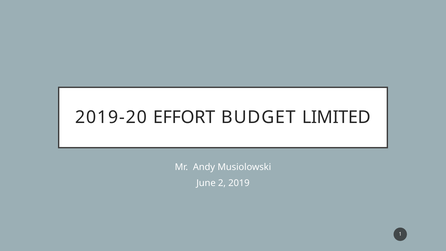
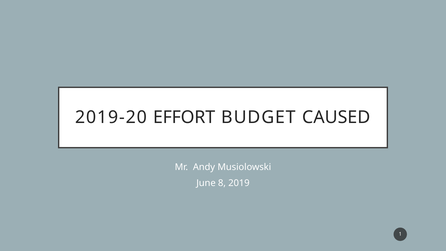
LIMITED: LIMITED -> CAUSED
2: 2 -> 8
